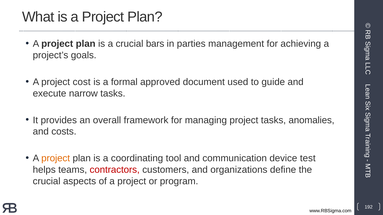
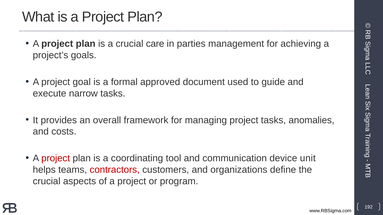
bars: bars -> care
cost: cost -> goal
project at (56, 159) colour: orange -> red
test: test -> unit
